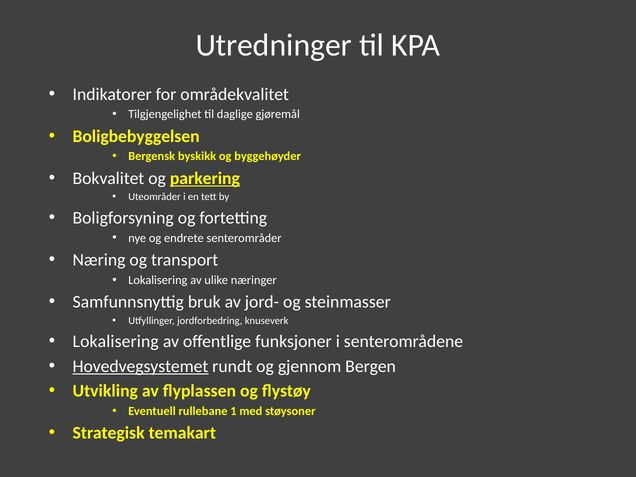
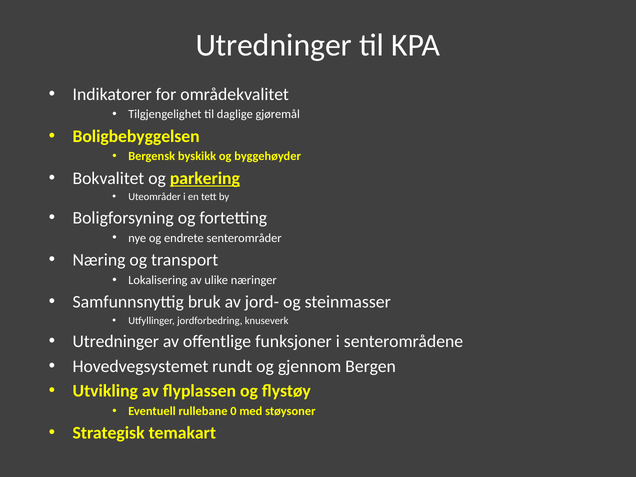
Lokalisering at (116, 342): Lokalisering -> Utredninger
Hovedvegsystemet underline: present -> none
1: 1 -> 0
